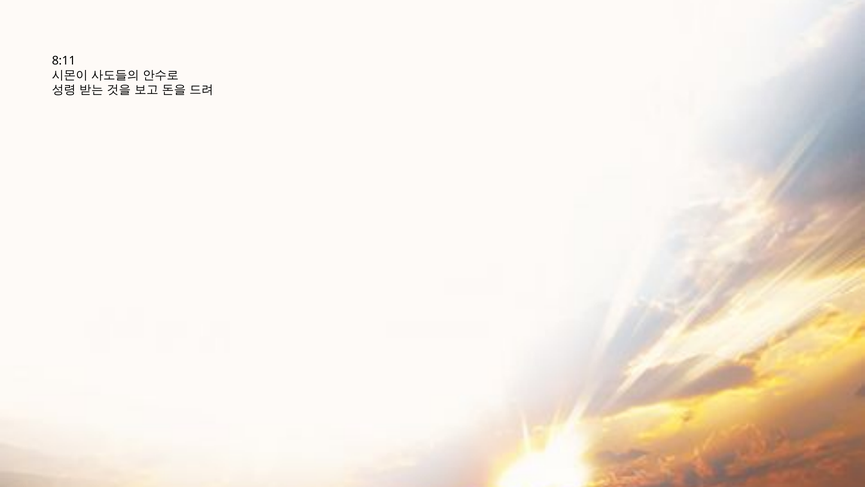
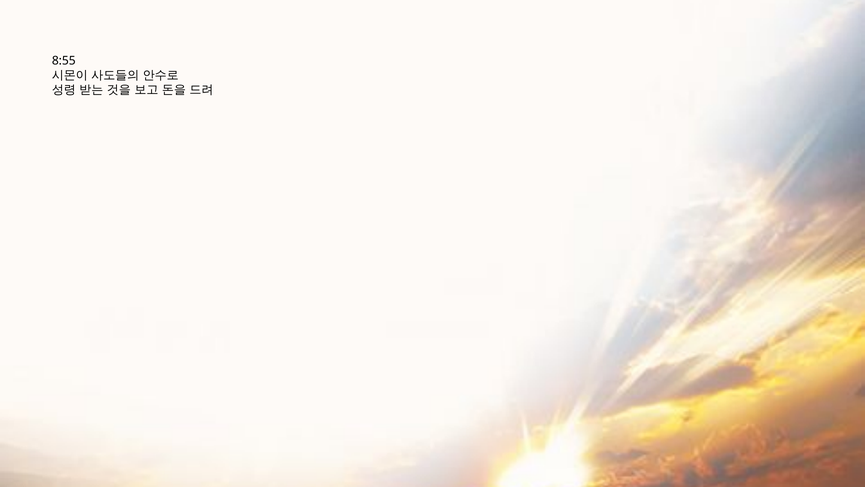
8:11: 8:11 -> 8:55
